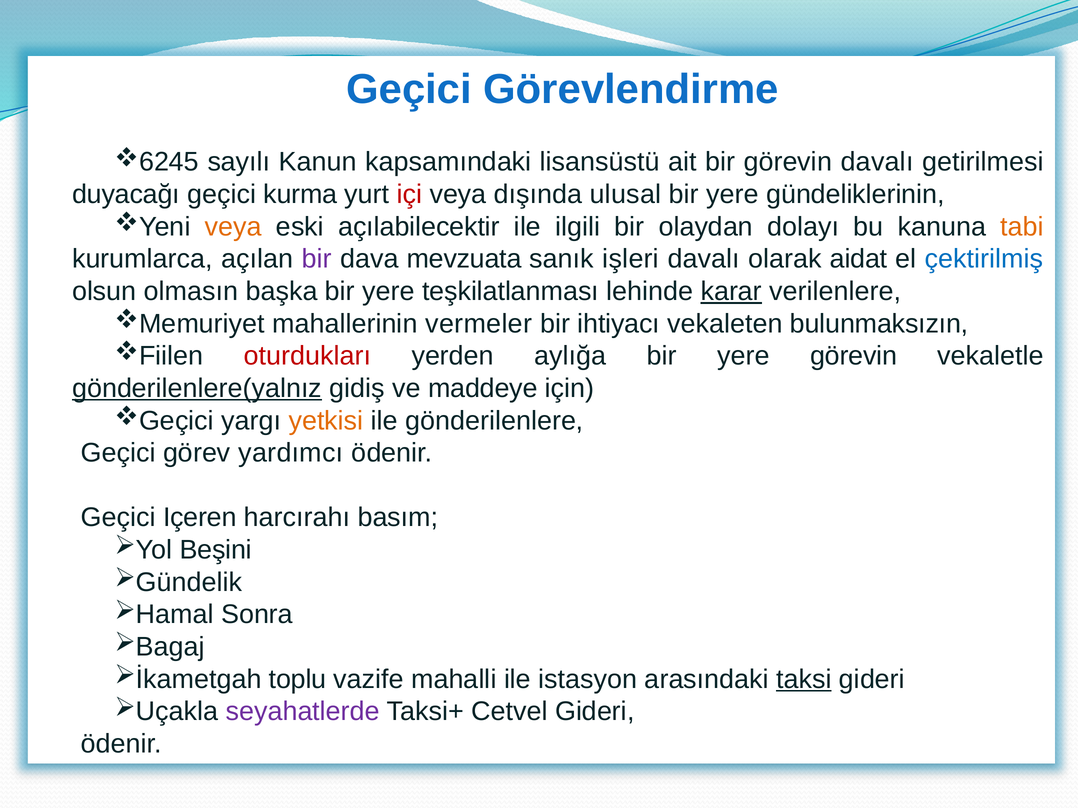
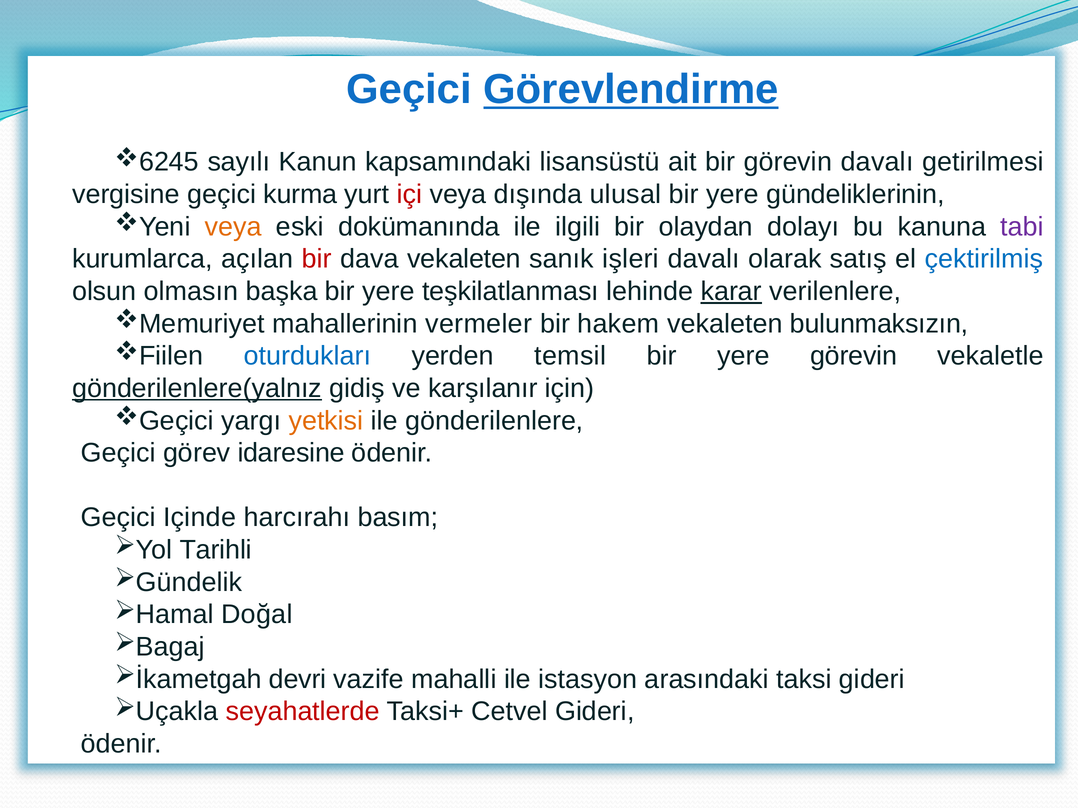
Görevlendirme underline: none -> present
duyacağı: duyacağı -> vergisine
açılabilecektir: açılabilecektir -> dokümanında
tabi colour: orange -> purple
bir at (317, 259) colour: purple -> red
dava mevzuata: mevzuata -> vekaleten
aidat: aidat -> satış
ihtiyacı: ihtiyacı -> hakem
oturdukları colour: red -> blue
aylığa: aylığa -> temsil
maddeye: maddeye -> karşılanır
yardımcı: yardımcı -> idaresine
Içeren: Içeren -> Içinde
Beşini: Beşini -> Tarihli
Sonra: Sonra -> Doğal
toplu: toplu -> devri
taksi underline: present -> none
seyahatlerde colour: purple -> red
